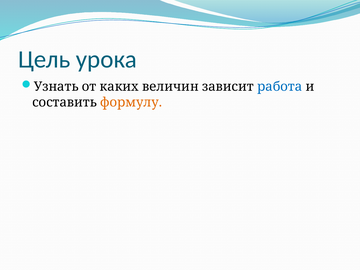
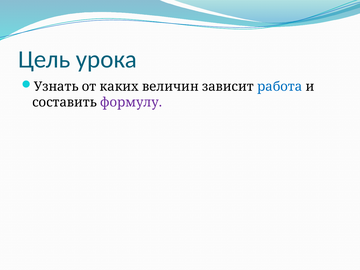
формулу colour: orange -> purple
